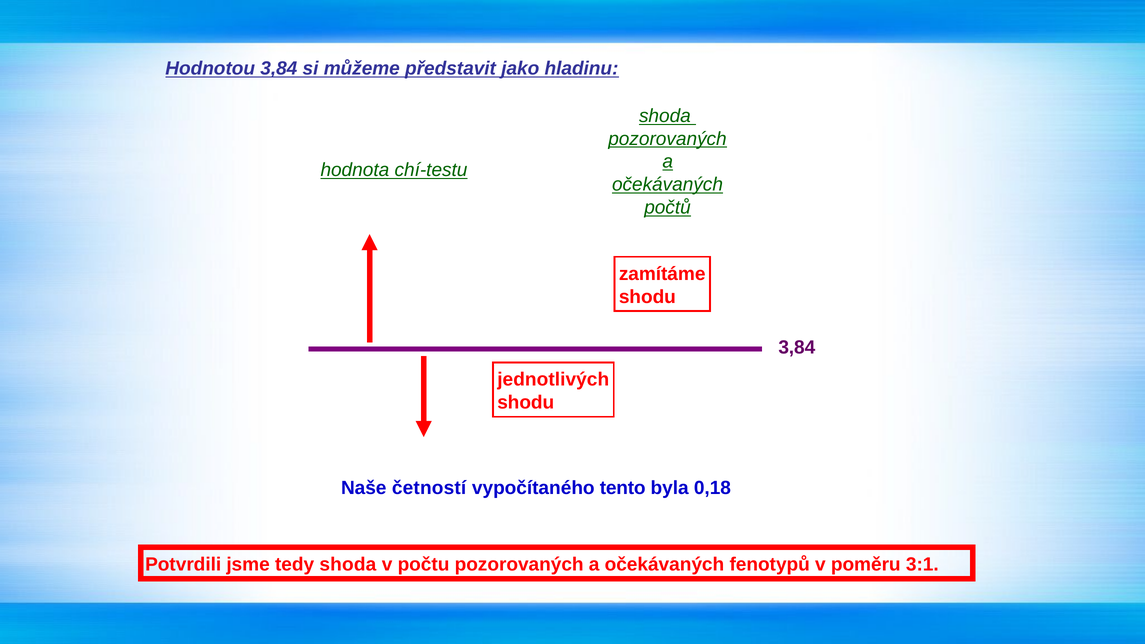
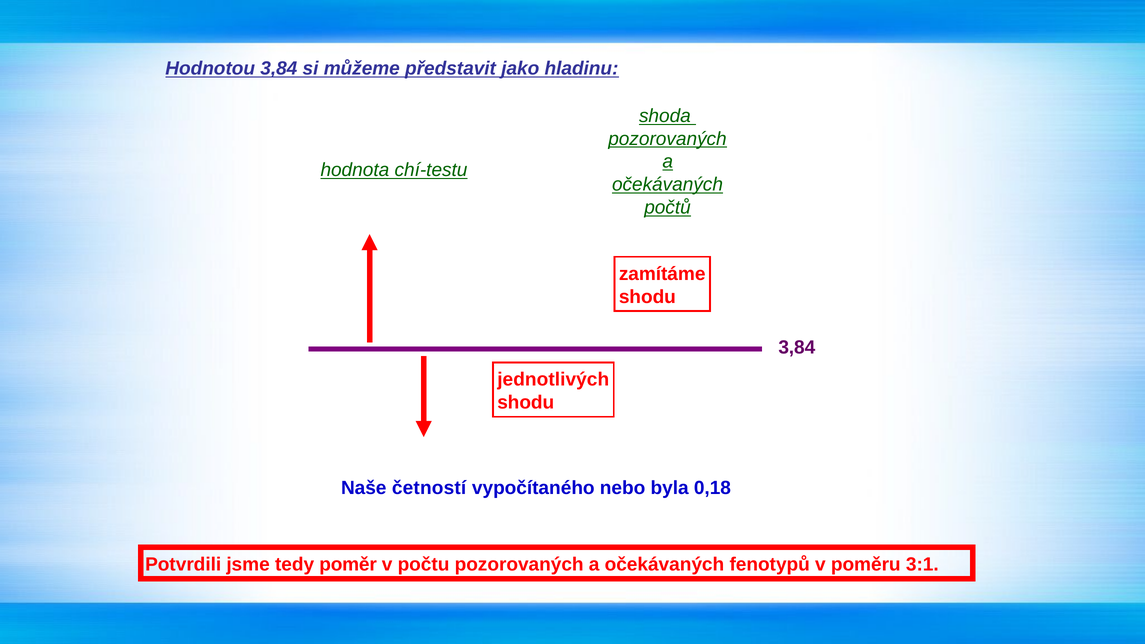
tento: tento -> nebo
tedy shoda: shoda -> poměr
